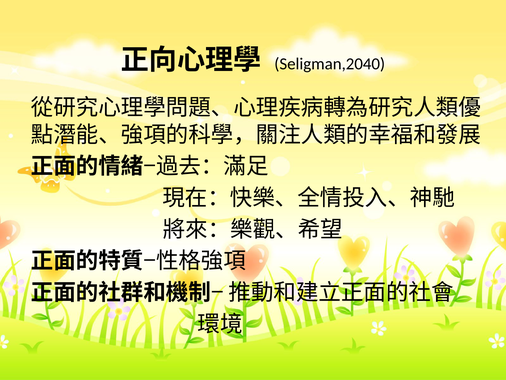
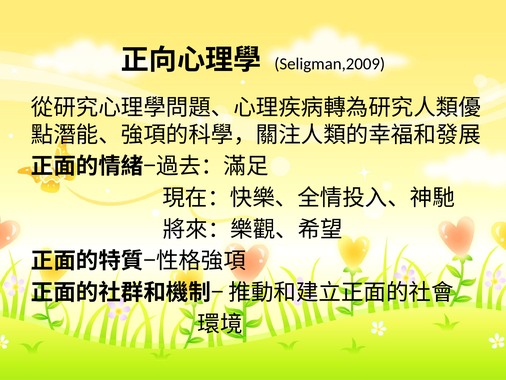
Seligman,2040: Seligman,2040 -> Seligman,2009
